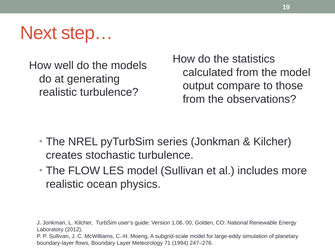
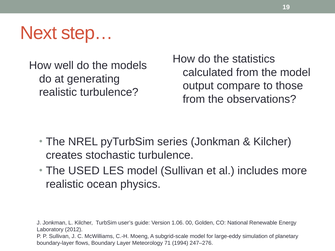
FLOW: FLOW -> USED
